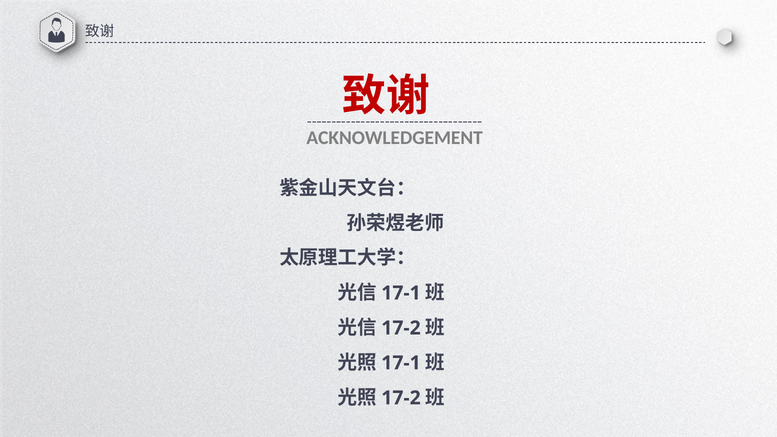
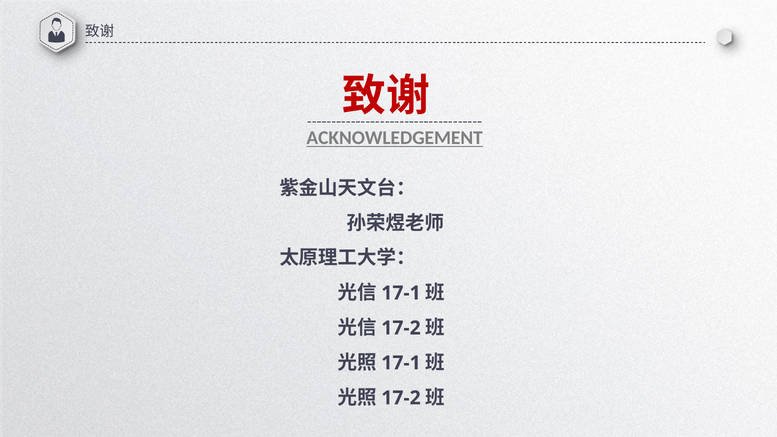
ACKNOWLEDGEMENT underline: none -> present
